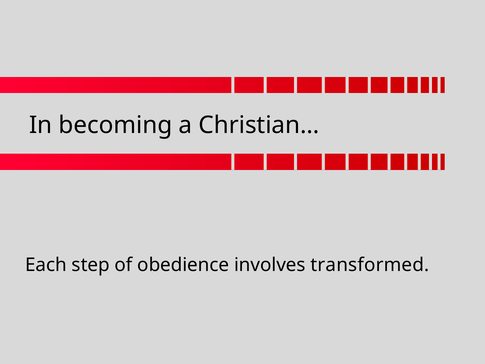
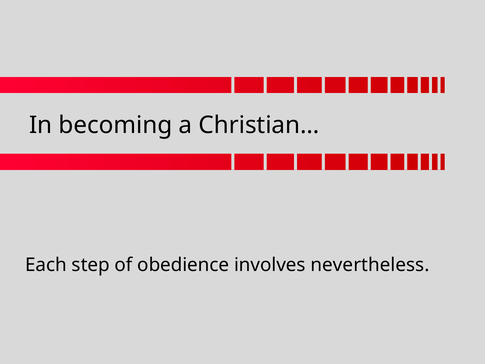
transformed: transformed -> nevertheless
